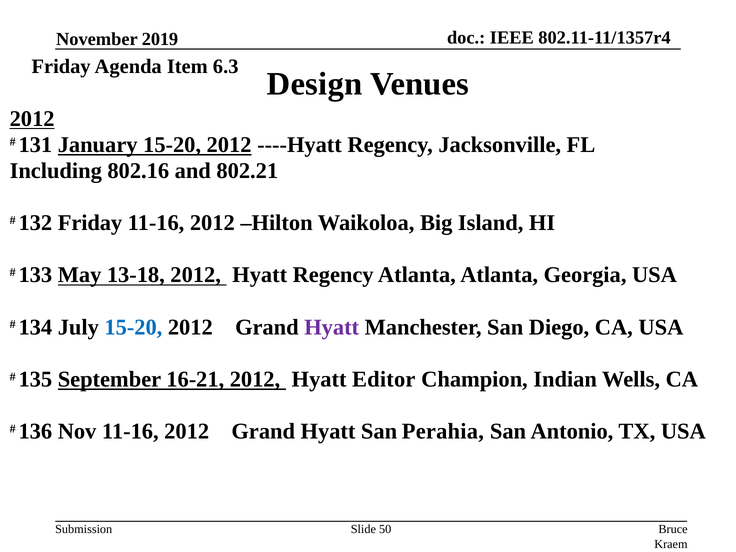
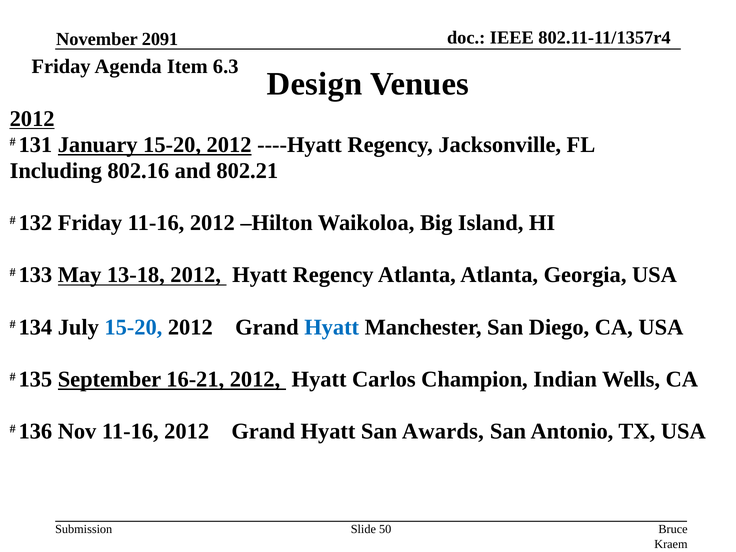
2019: 2019 -> 2091
Hyatt at (332, 327) colour: purple -> blue
Editor: Editor -> Carlos
Perahia: Perahia -> Awards
